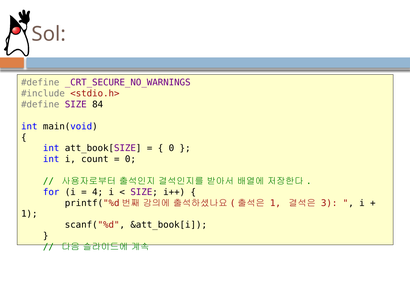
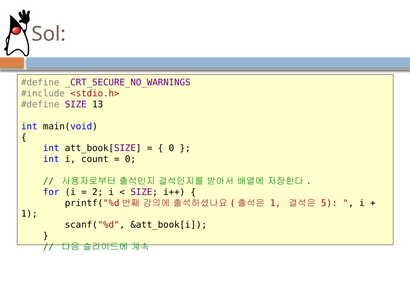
84: 84 -> 13
4: 4 -> 2
3: 3 -> 5
